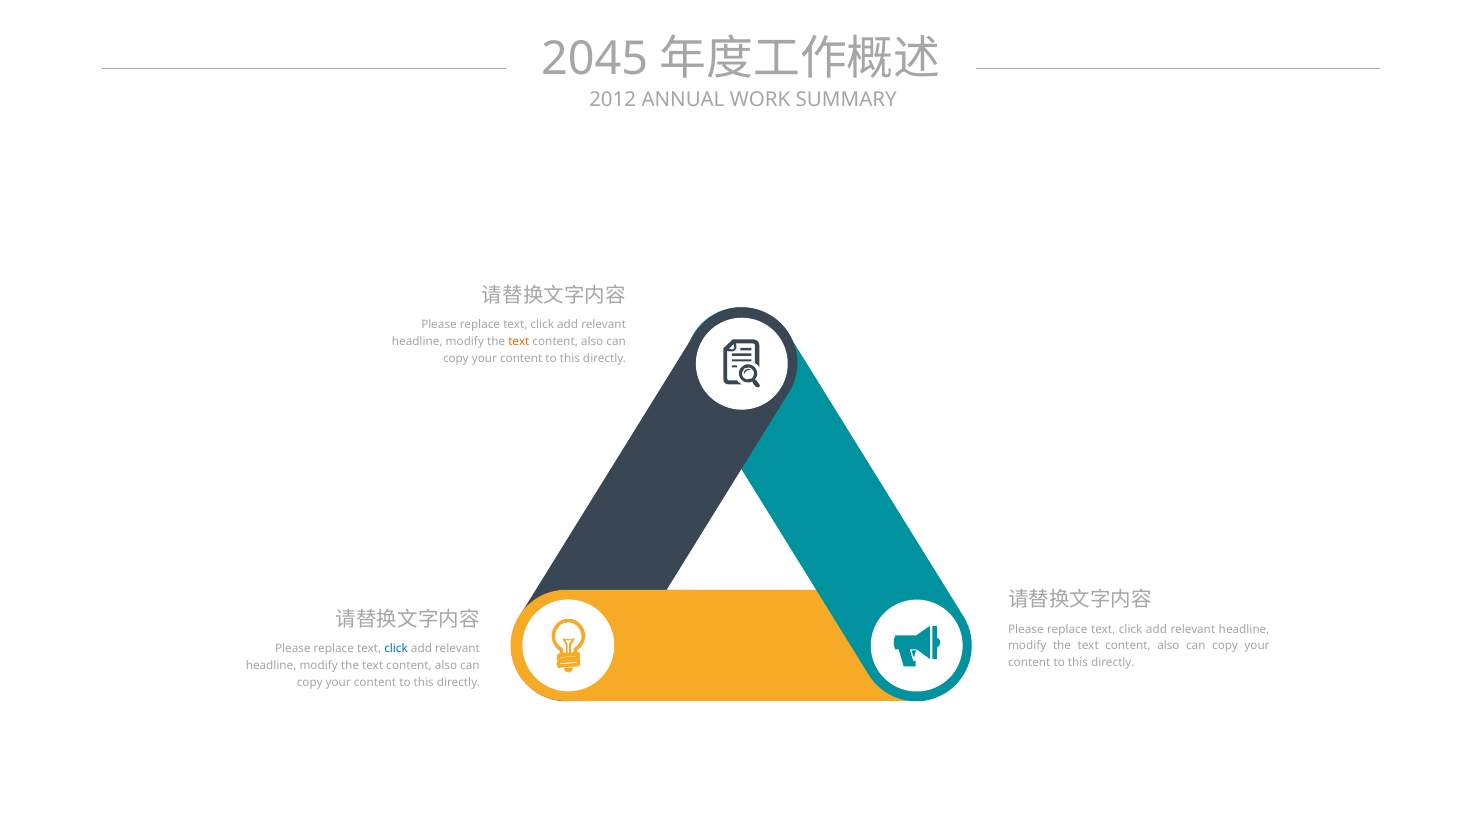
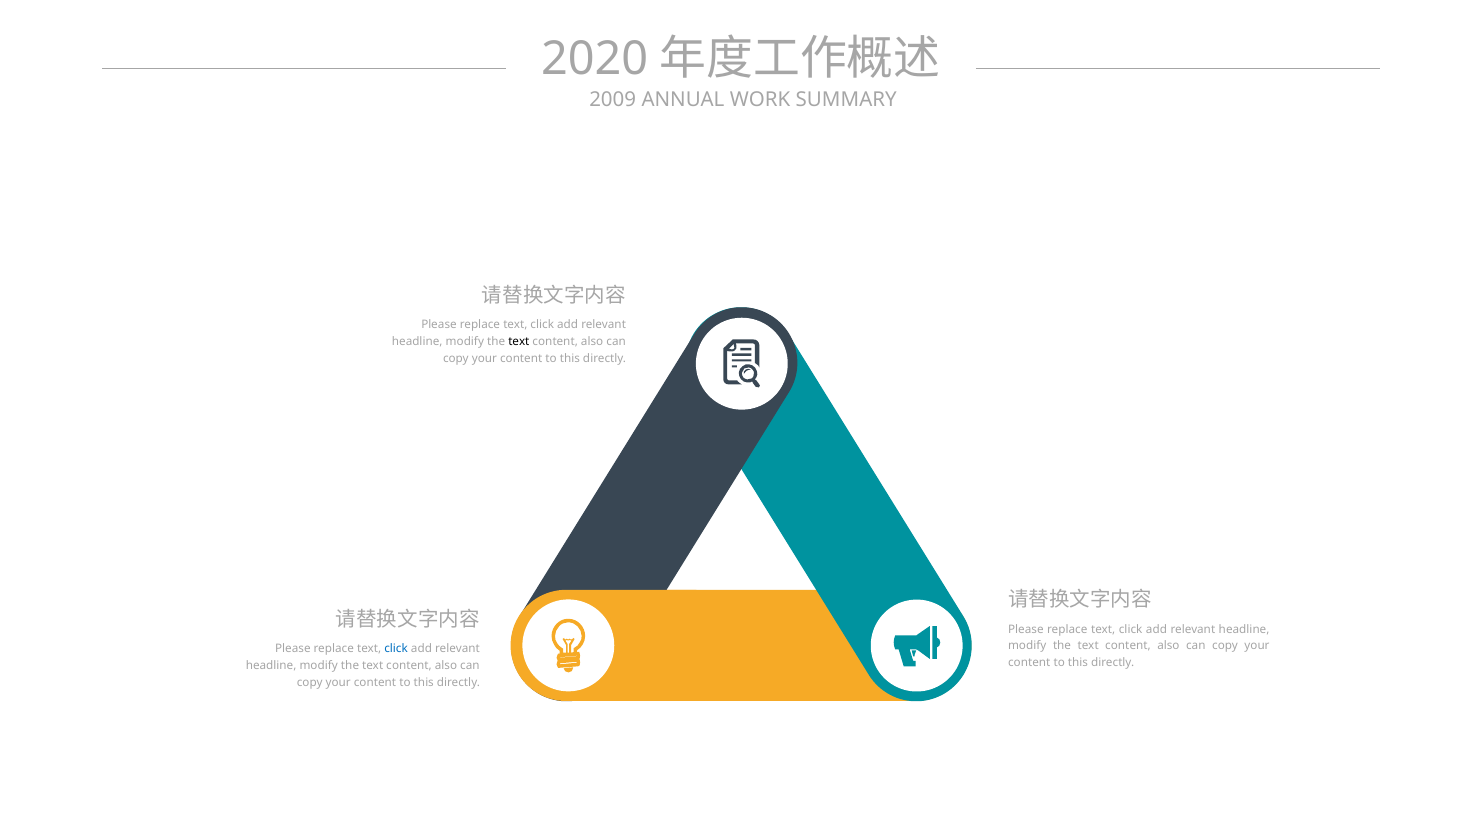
2045: 2045 -> 2020
2012: 2012 -> 2009
text at (519, 341) colour: orange -> black
